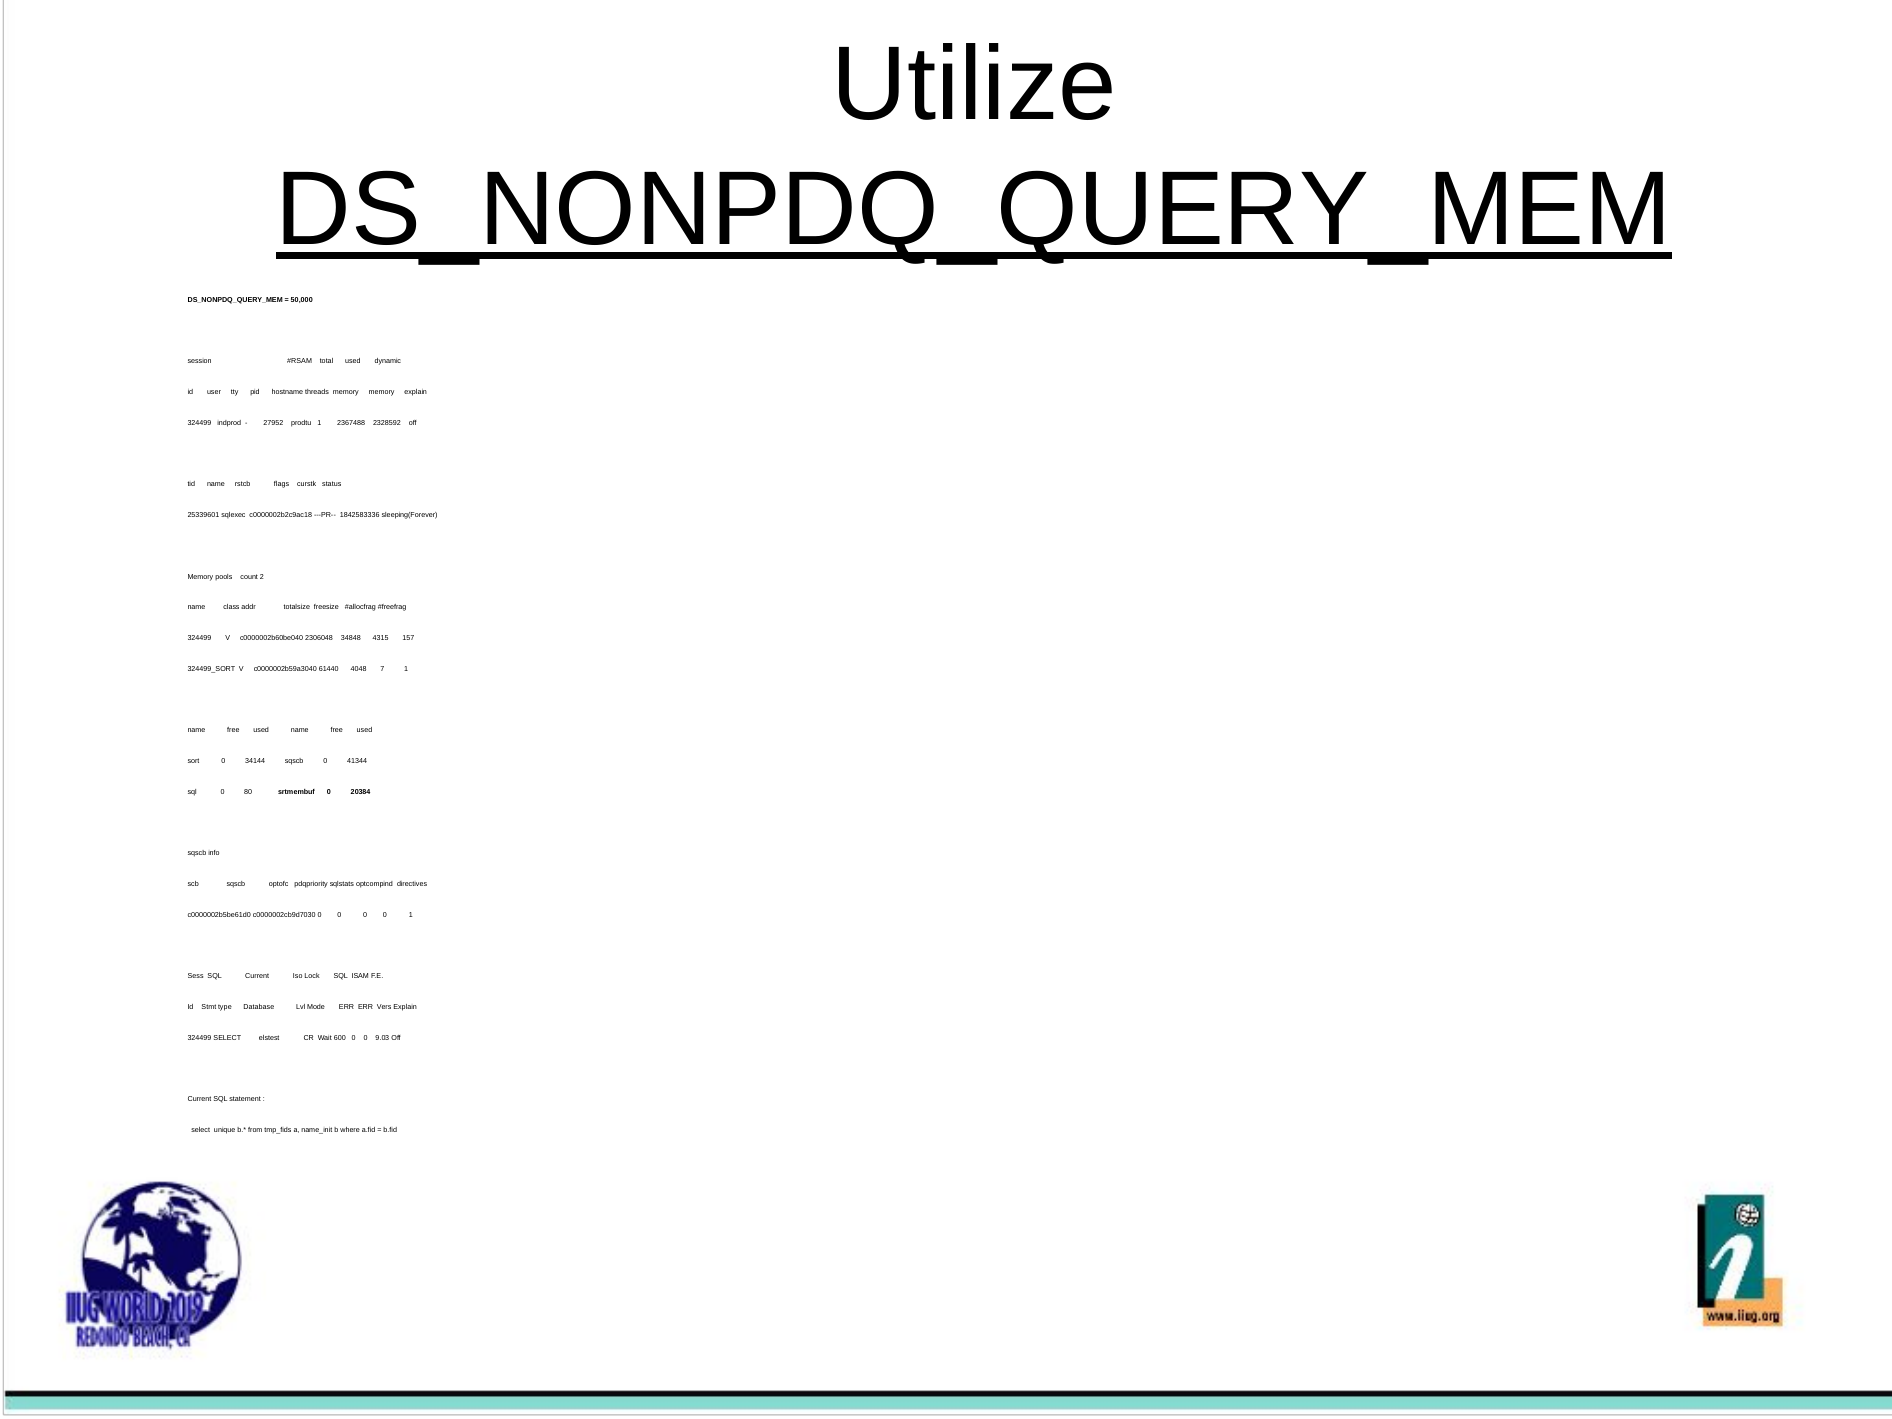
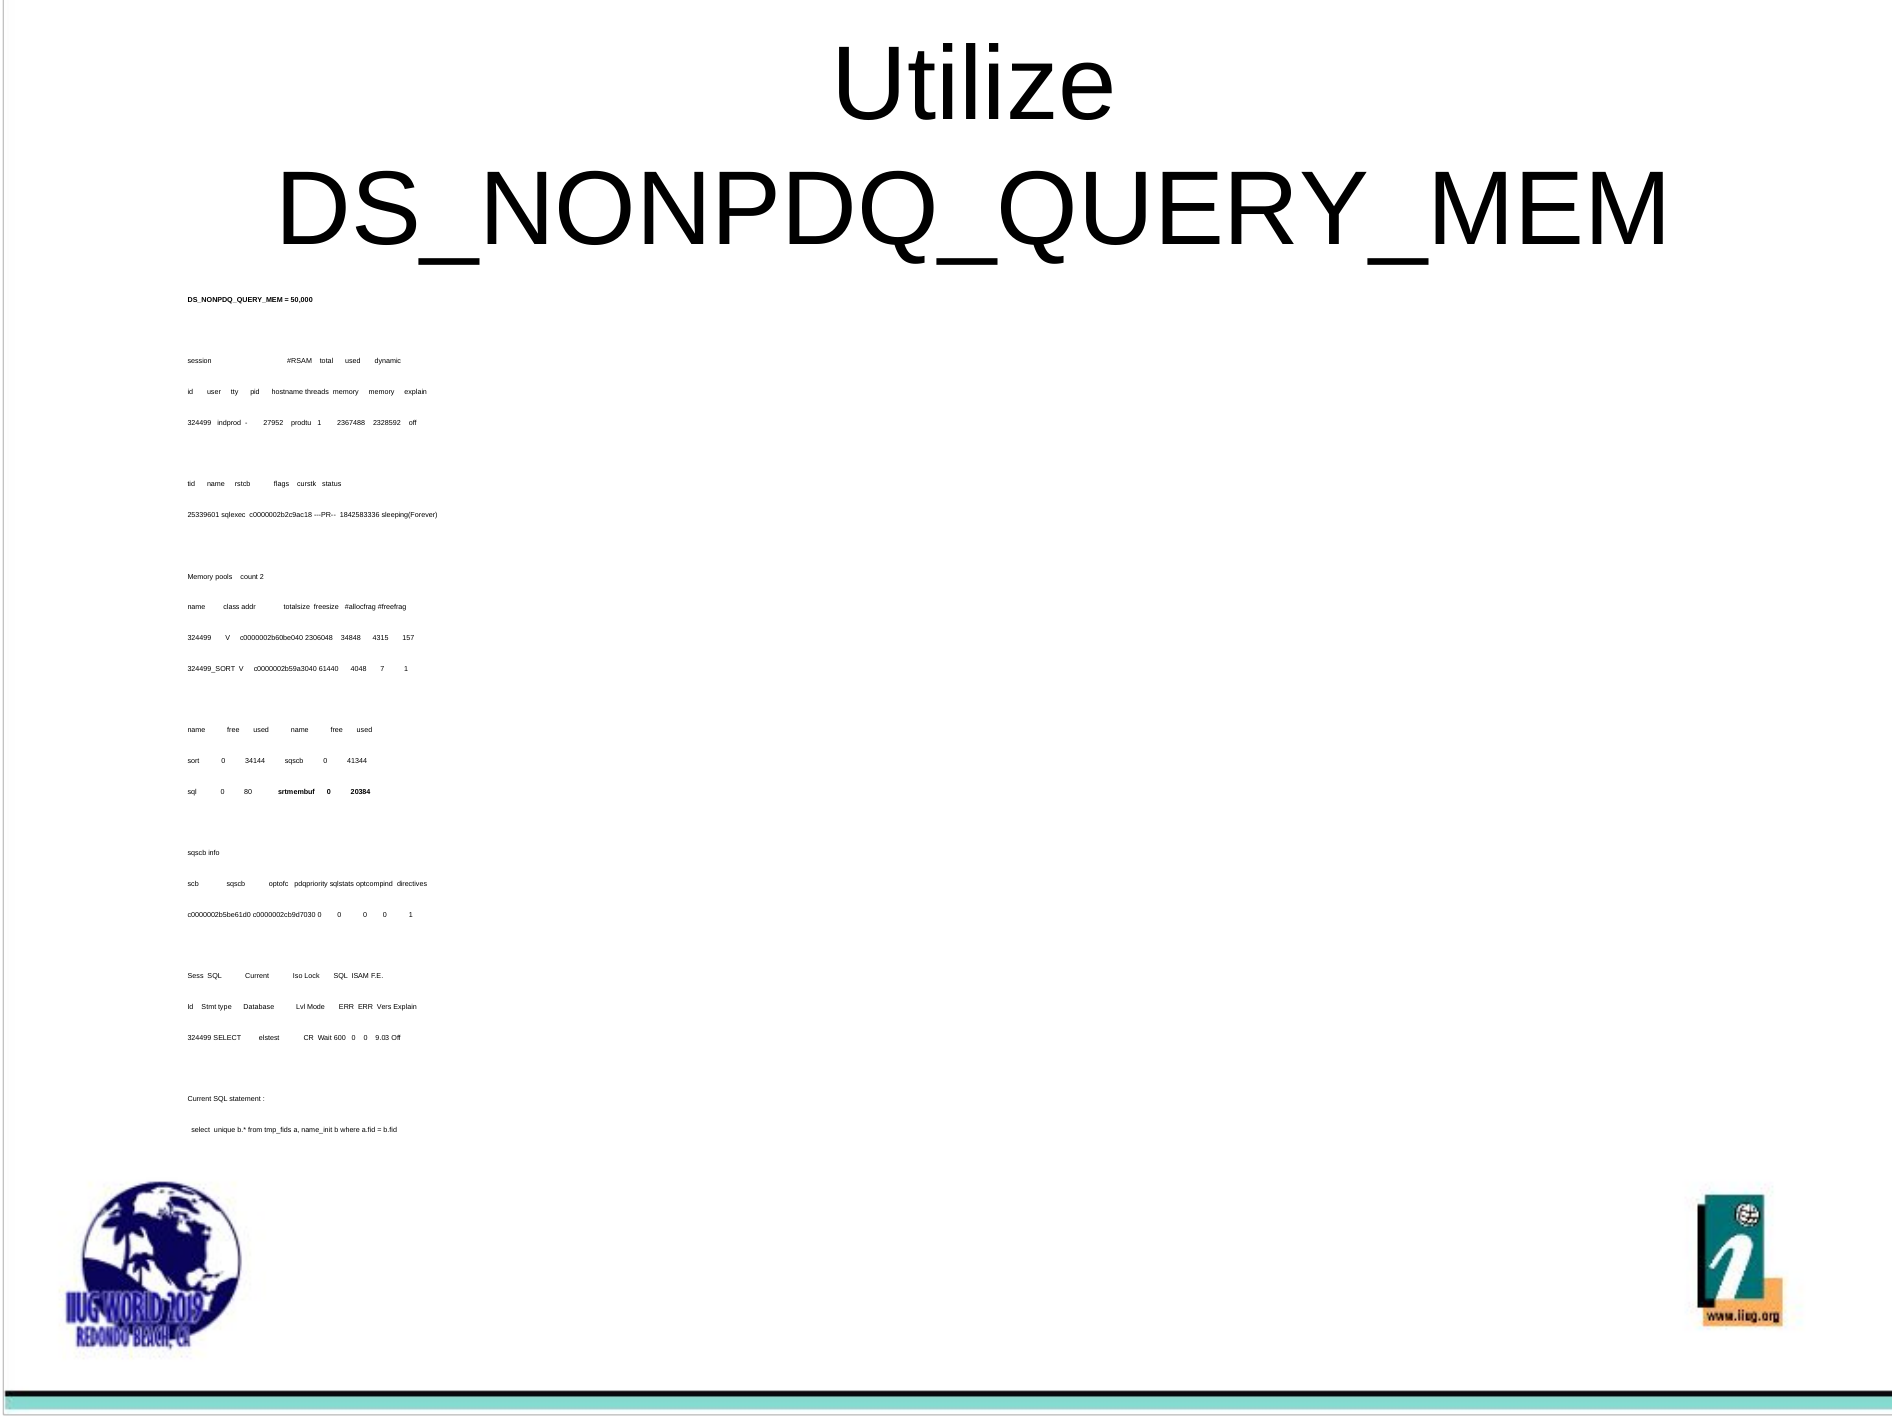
DS_NONPDQ_QUERY_MEM at (974, 210) underline: present -> none
